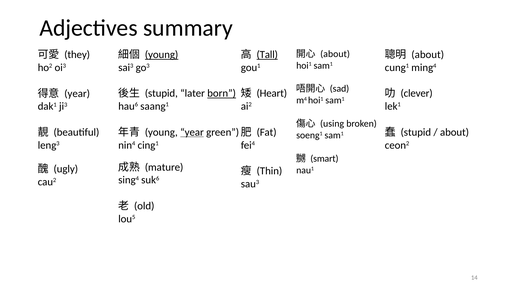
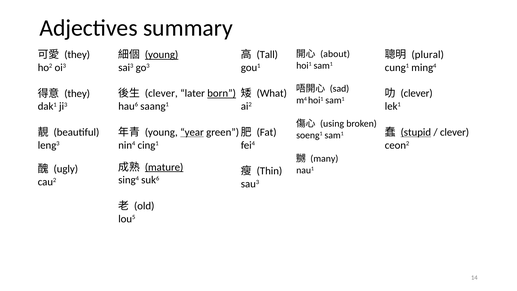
Tall underline: present -> none
about at (428, 55): about -> plural
stupid at (161, 93): stupid -> clever
Heart: Heart -> What
year at (77, 93): year -> they
stupid at (416, 132) underline: none -> present
about at (455, 132): about -> clever
smart: smart -> many
mature underline: none -> present
